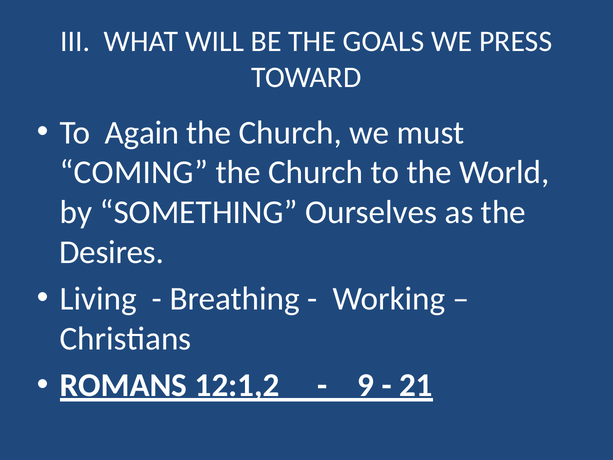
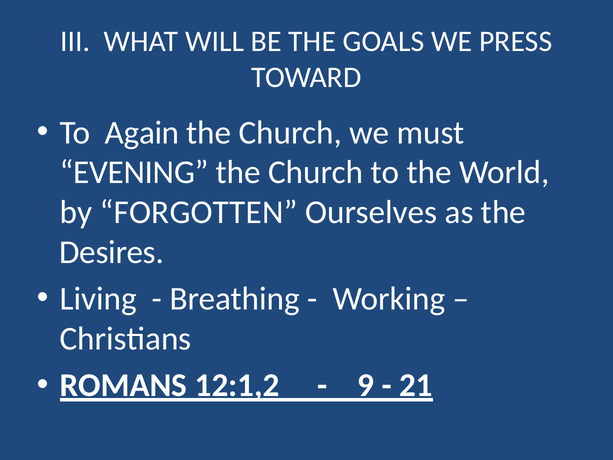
COMING: COMING -> EVENING
SOMETHING: SOMETHING -> FORGOTTEN
